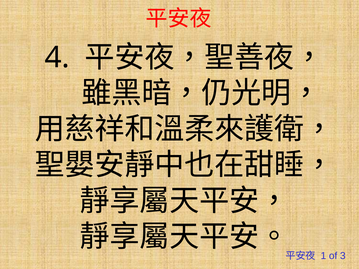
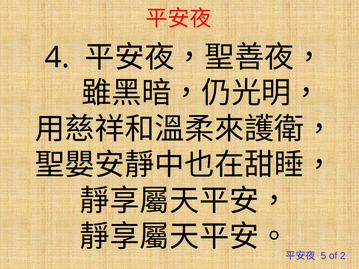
1: 1 -> 5
3: 3 -> 2
